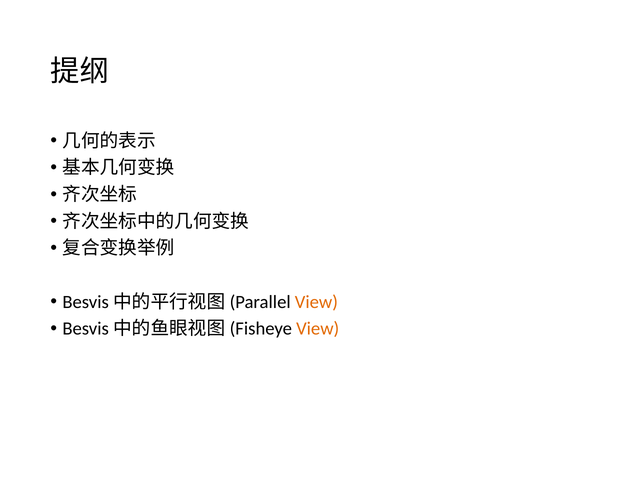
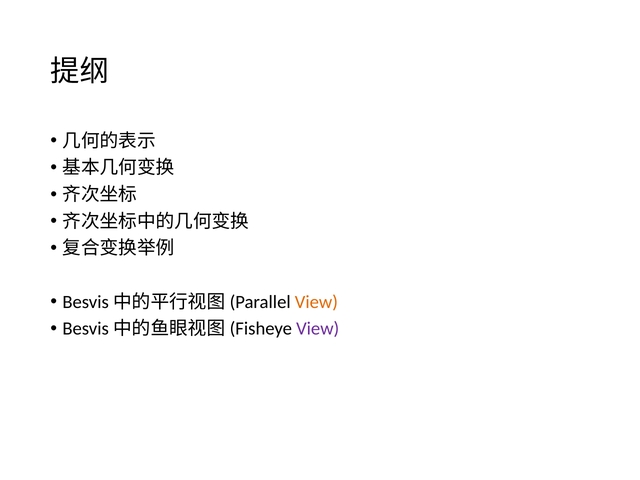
View at (318, 329) colour: orange -> purple
